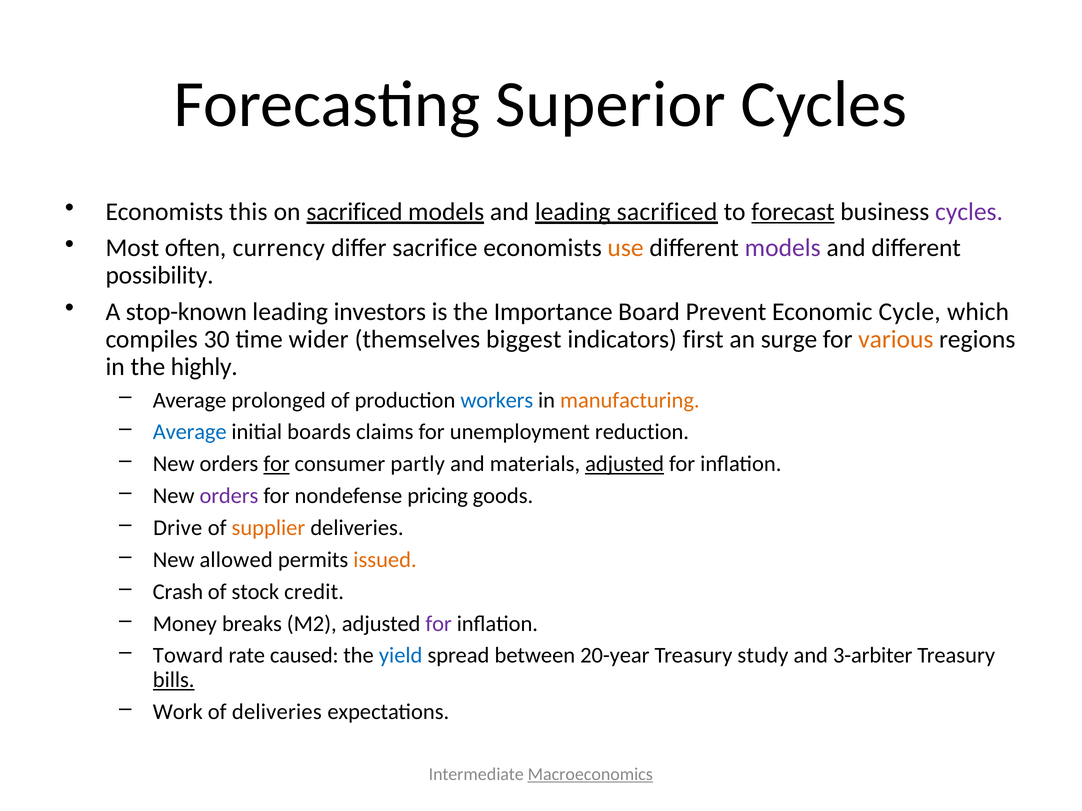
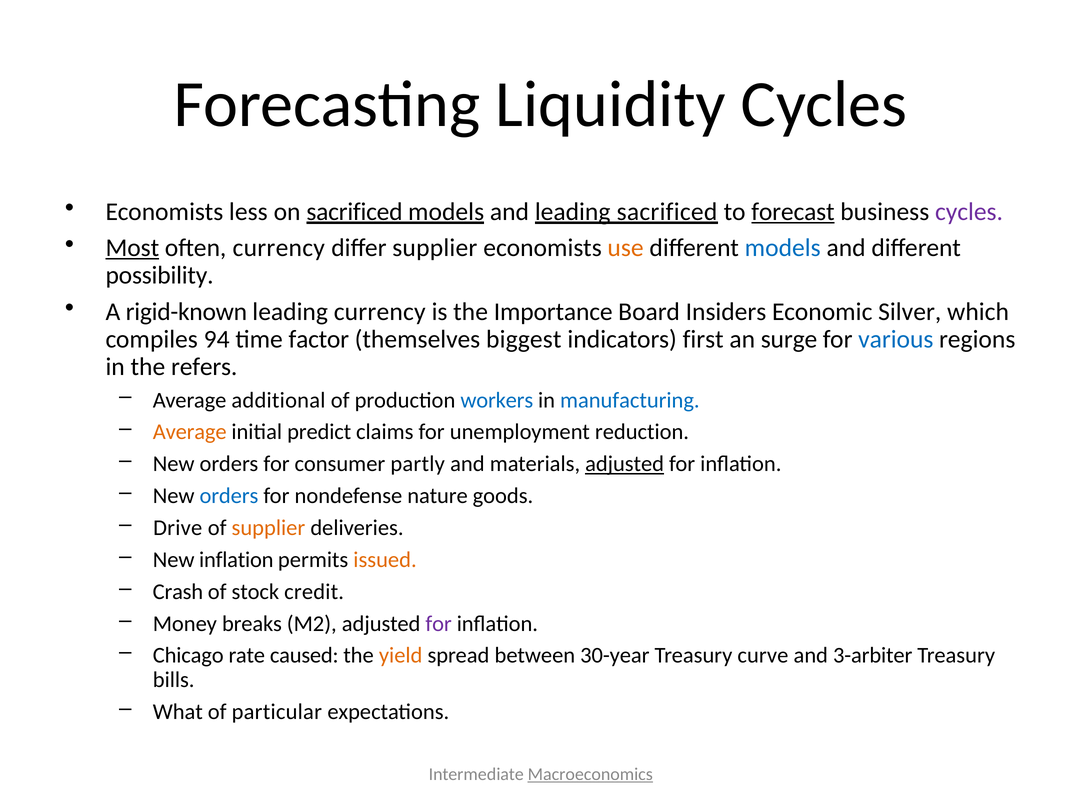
Superior: Superior -> Liquidity
this: this -> less
Most underline: none -> present
differ sacrifice: sacrifice -> supplier
models at (783, 248) colour: purple -> blue
stop-known: stop-known -> rigid-known
leading investors: investors -> currency
Prevent: Prevent -> Insiders
Cycle: Cycle -> Silver
30: 30 -> 94
wider: wider -> factor
various colour: orange -> blue
highly: highly -> refers
prolonged: prolonged -> additional
manufacturing colour: orange -> blue
Average at (190, 432) colour: blue -> orange
boards: boards -> predict
for at (277, 464) underline: present -> none
orders at (229, 496) colour: purple -> blue
pricing: pricing -> nature
New allowed: allowed -> inflation
Toward: Toward -> Chicago
yield colour: blue -> orange
20-year: 20-year -> 30-year
study: study -> curve
bills underline: present -> none
Work: Work -> What
of deliveries: deliveries -> particular
